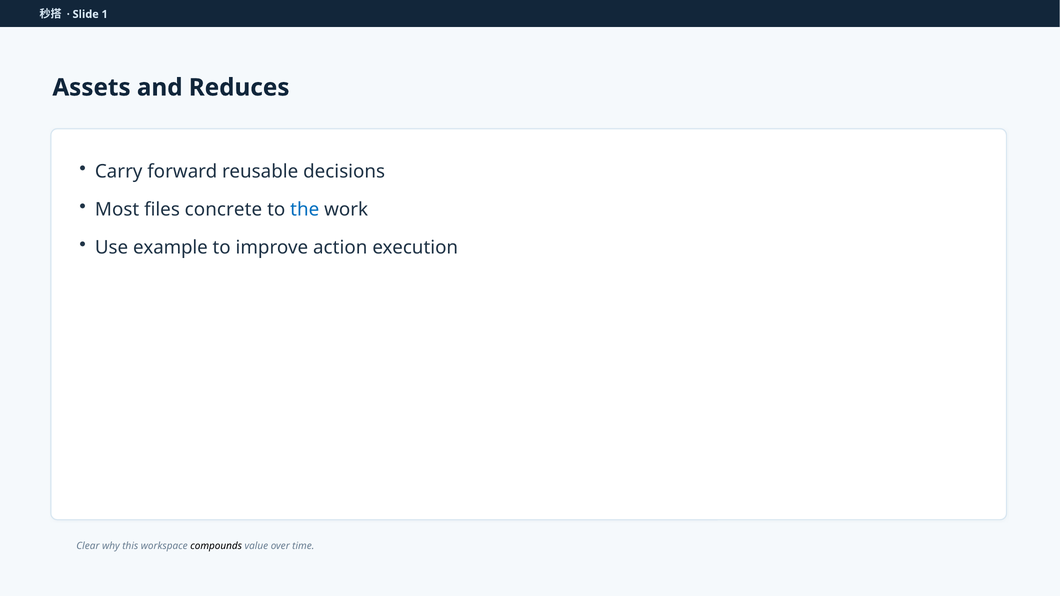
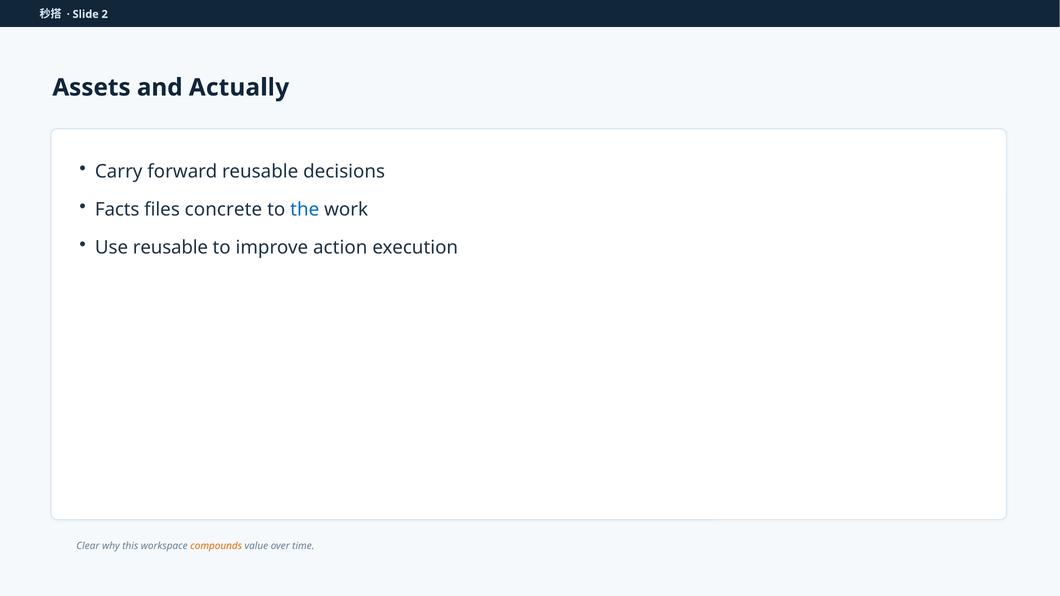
1: 1 -> 2
Reduces: Reduces -> Actually
Most: Most -> Facts
Use example: example -> reusable
compounds colour: black -> orange
